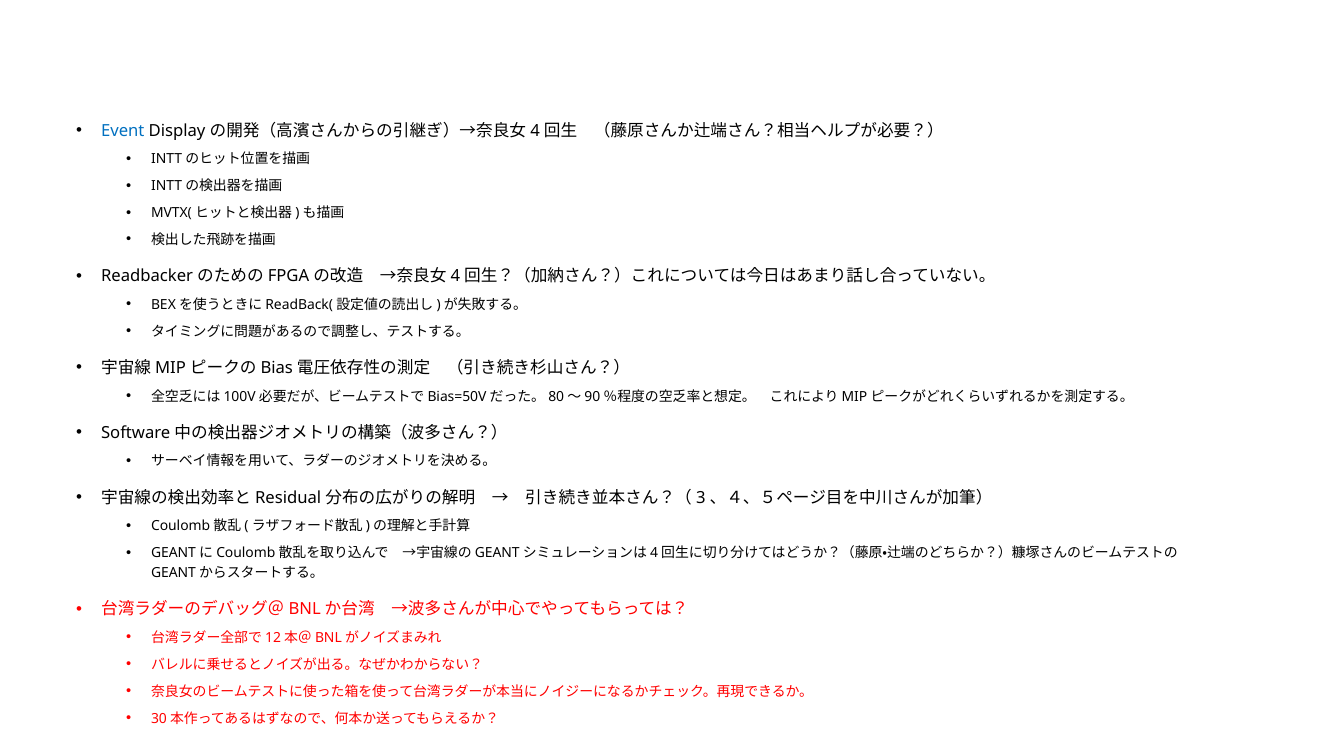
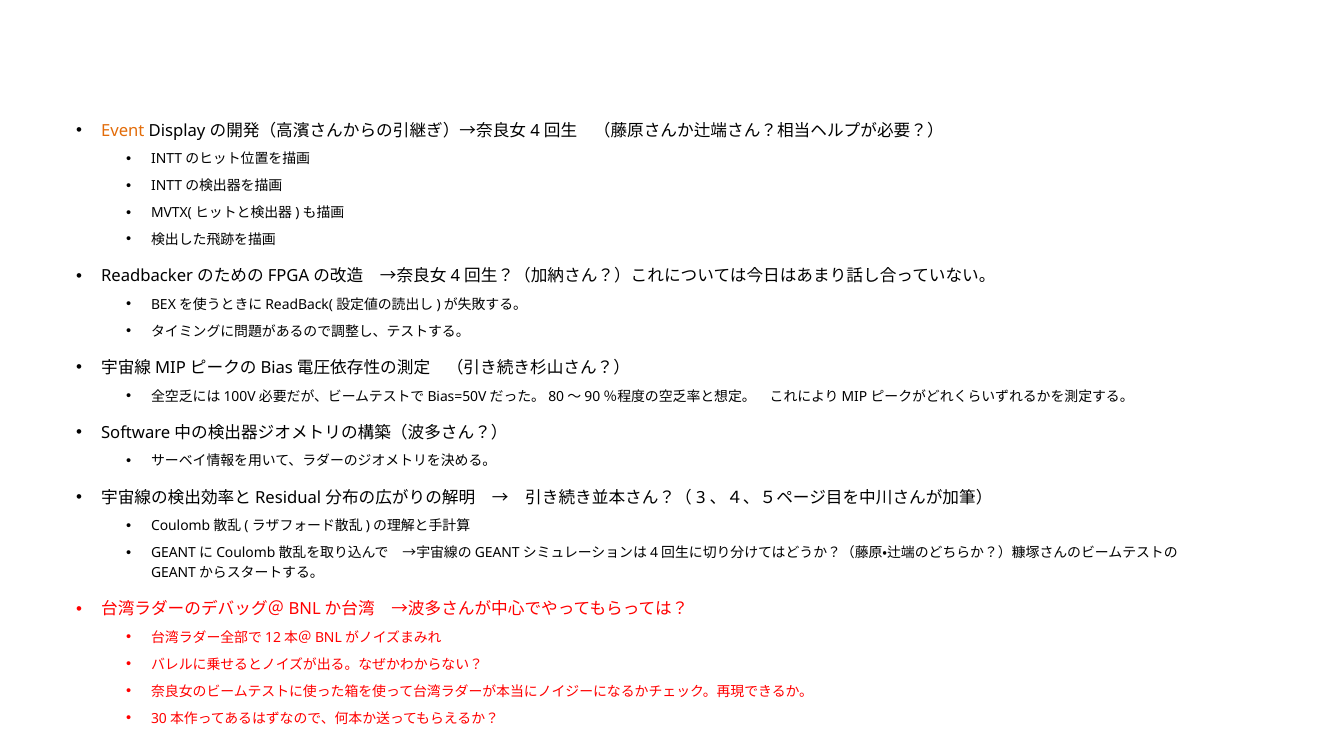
Event colour: blue -> orange
